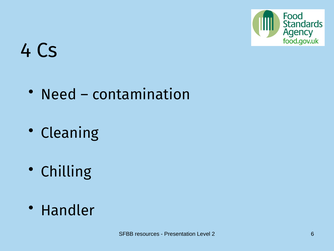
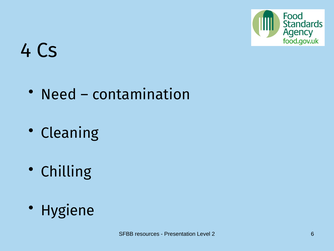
Handler: Handler -> Hygiene
